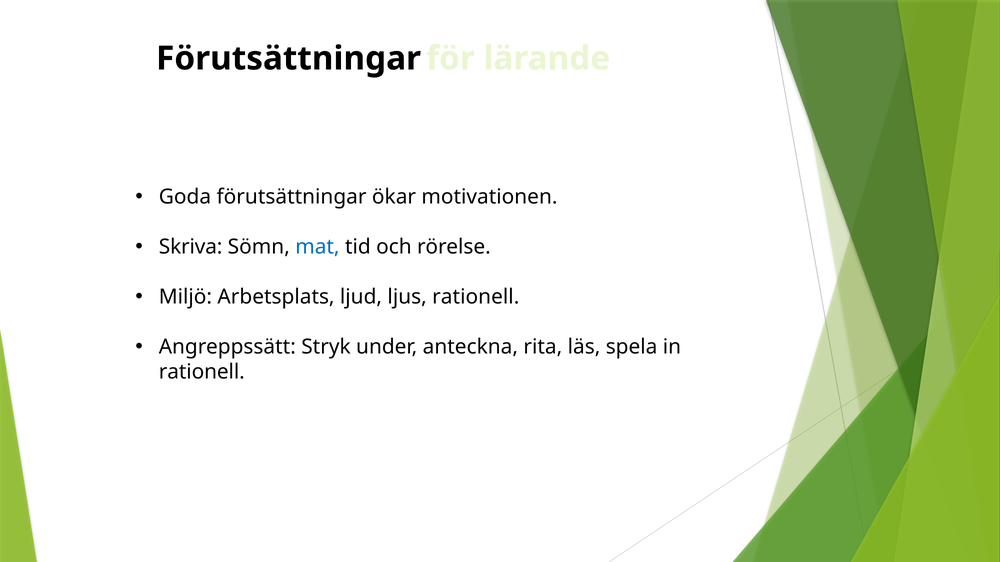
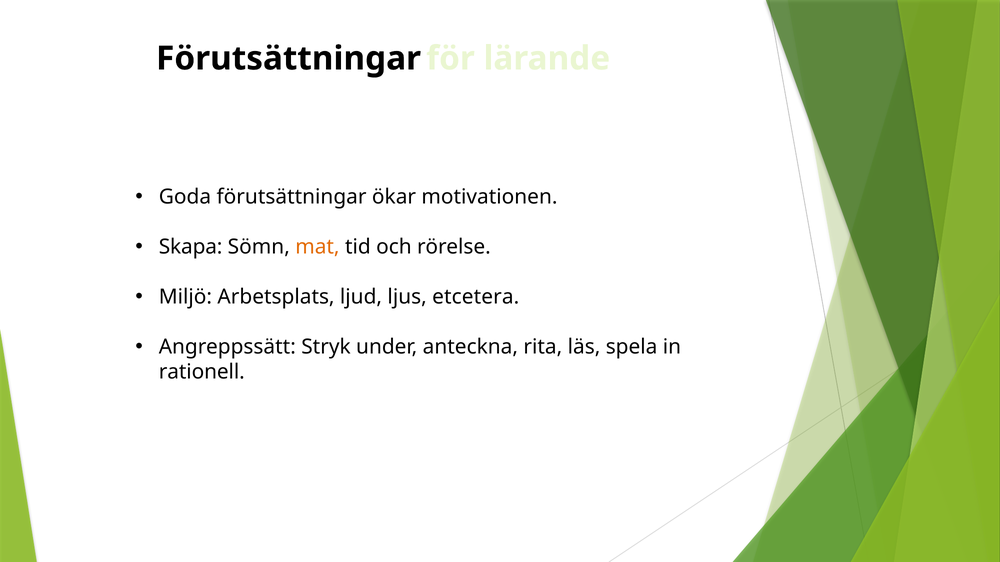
Skriva: Skriva -> Skapa
mat colour: blue -> orange
ljus rationell: rationell -> etcetera
